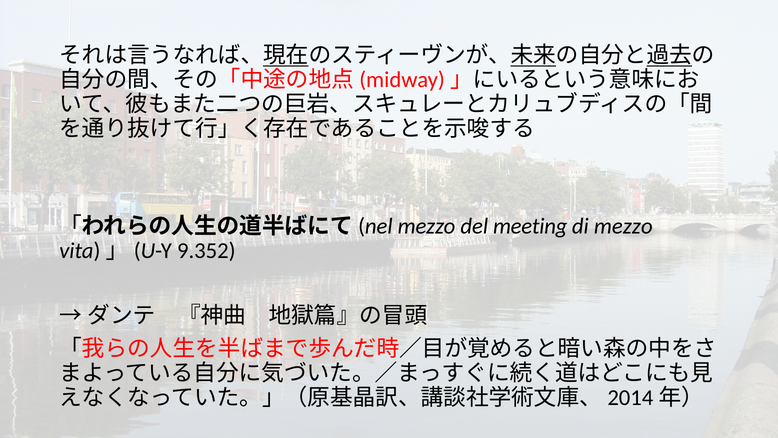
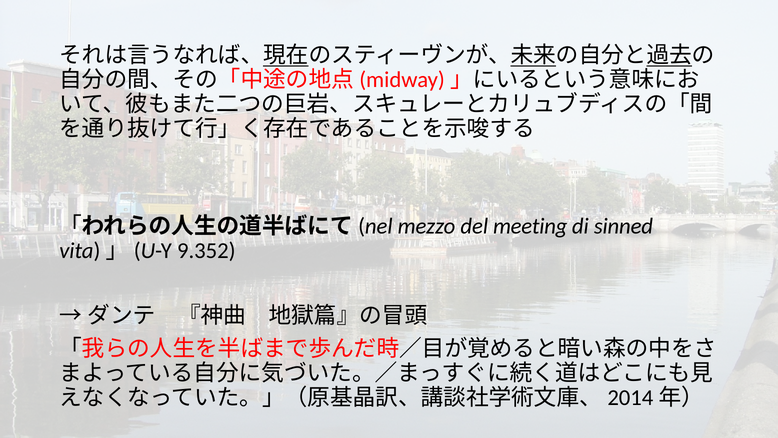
di mezzo: mezzo -> sinned
